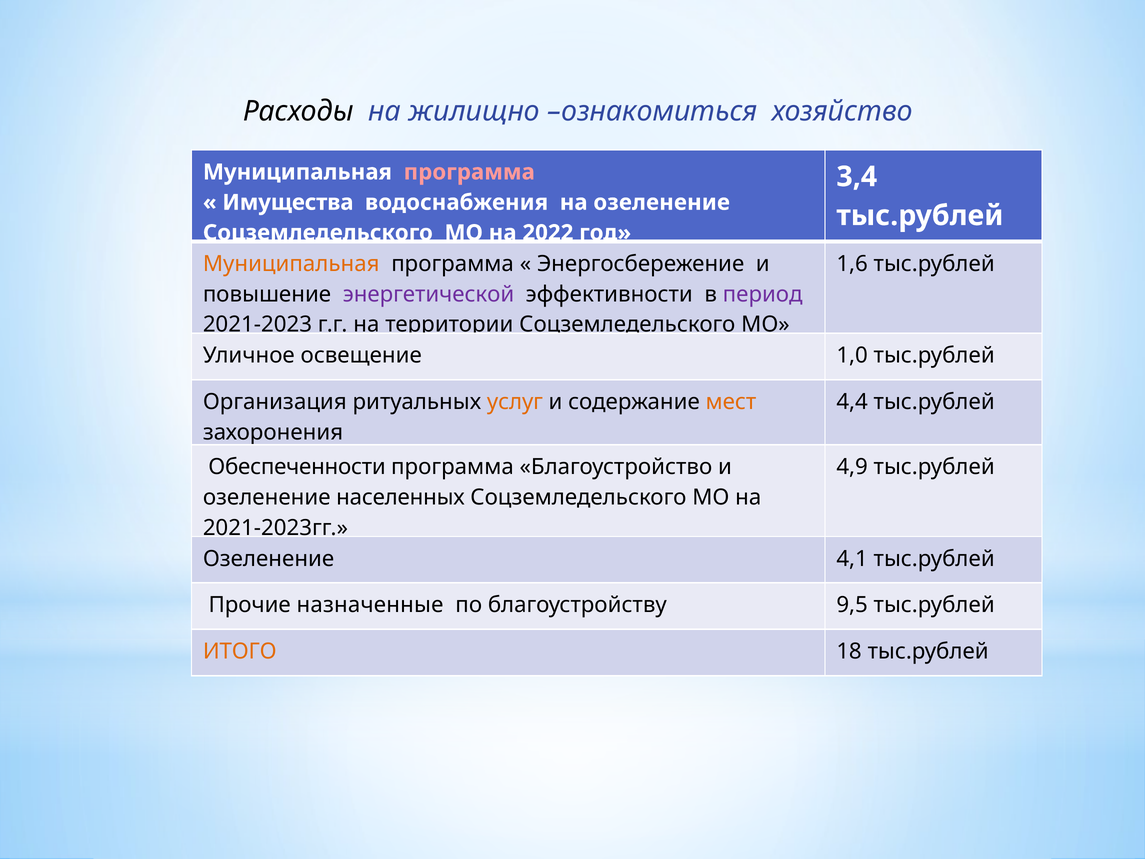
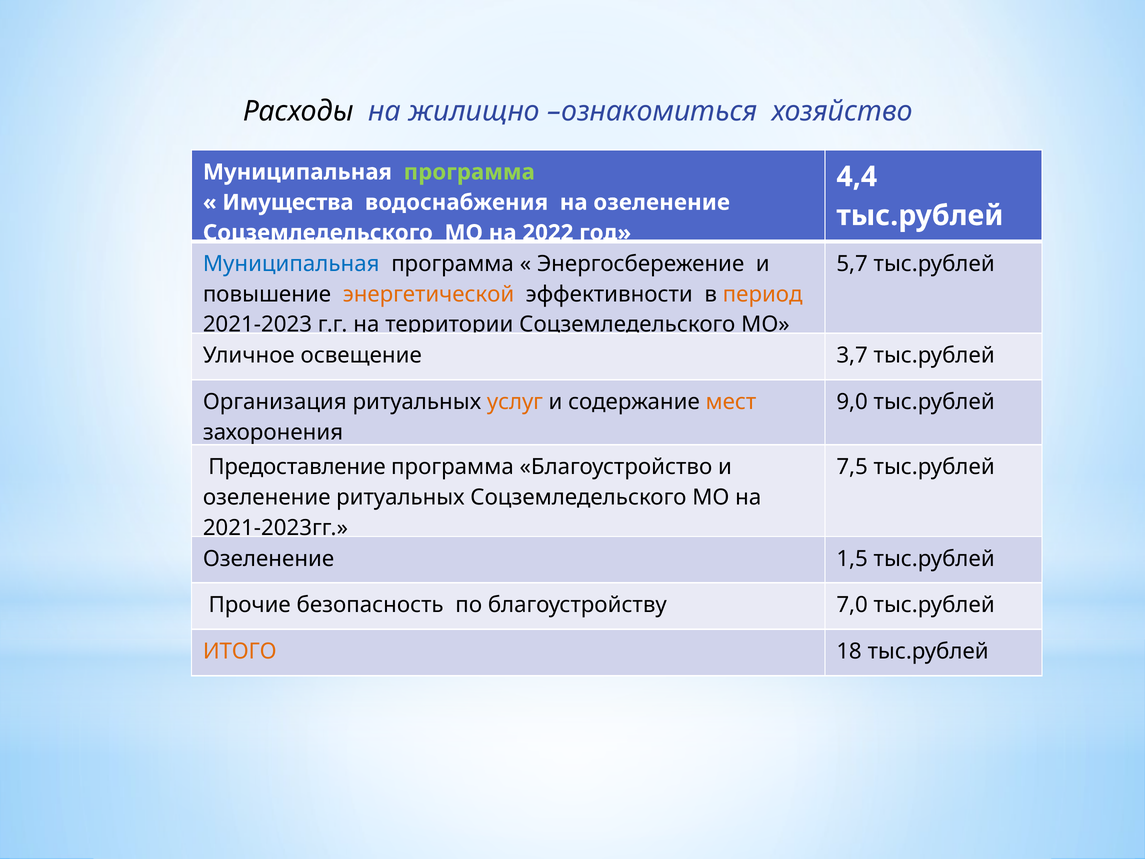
программа at (469, 172) colour: pink -> light green
3,4: 3,4 -> 4,4
Муниципальная at (291, 264) colour: orange -> blue
1,6: 1,6 -> 5,7
энергетической colour: purple -> orange
период colour: purple -> orange
1,0: 1,0 -> 3,7
4,4: 4,4 -> 9,0
Обеспеченности: Обеспеченности -> Предоставление
4,9: 4,9 -> 7,5
озеленение населенных: населенных -> ритуальных
4,1: 4,1 -> 1,5
назначенные: назначенные -> безопасность
9,5: 9,5 -> 7,0
